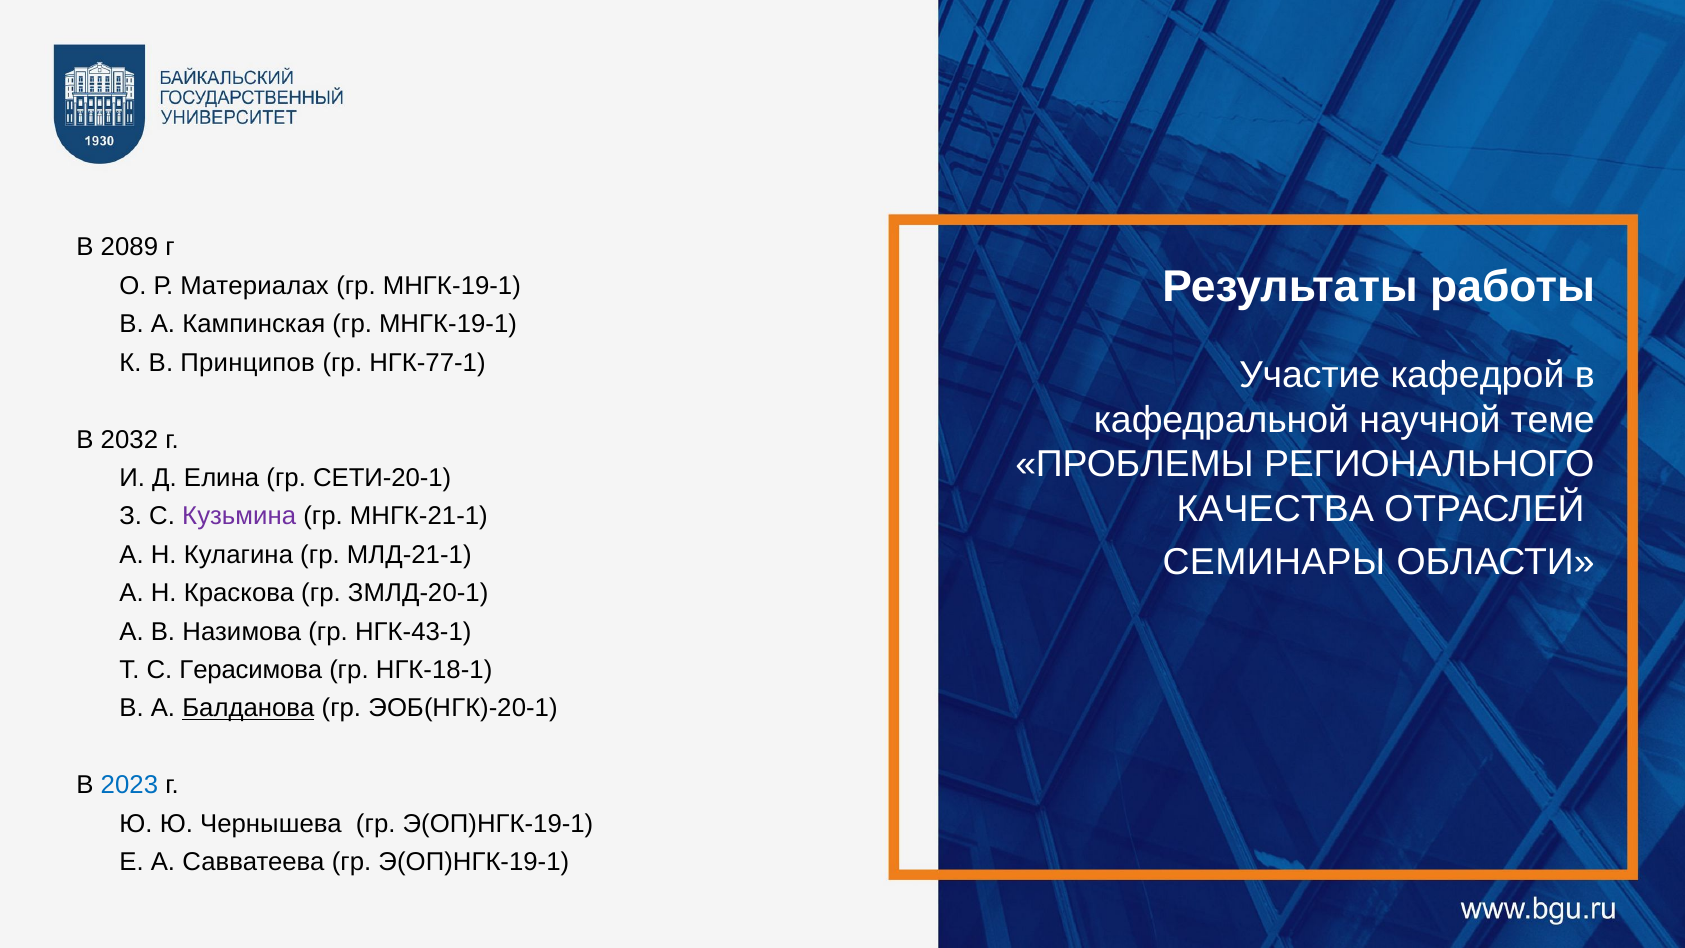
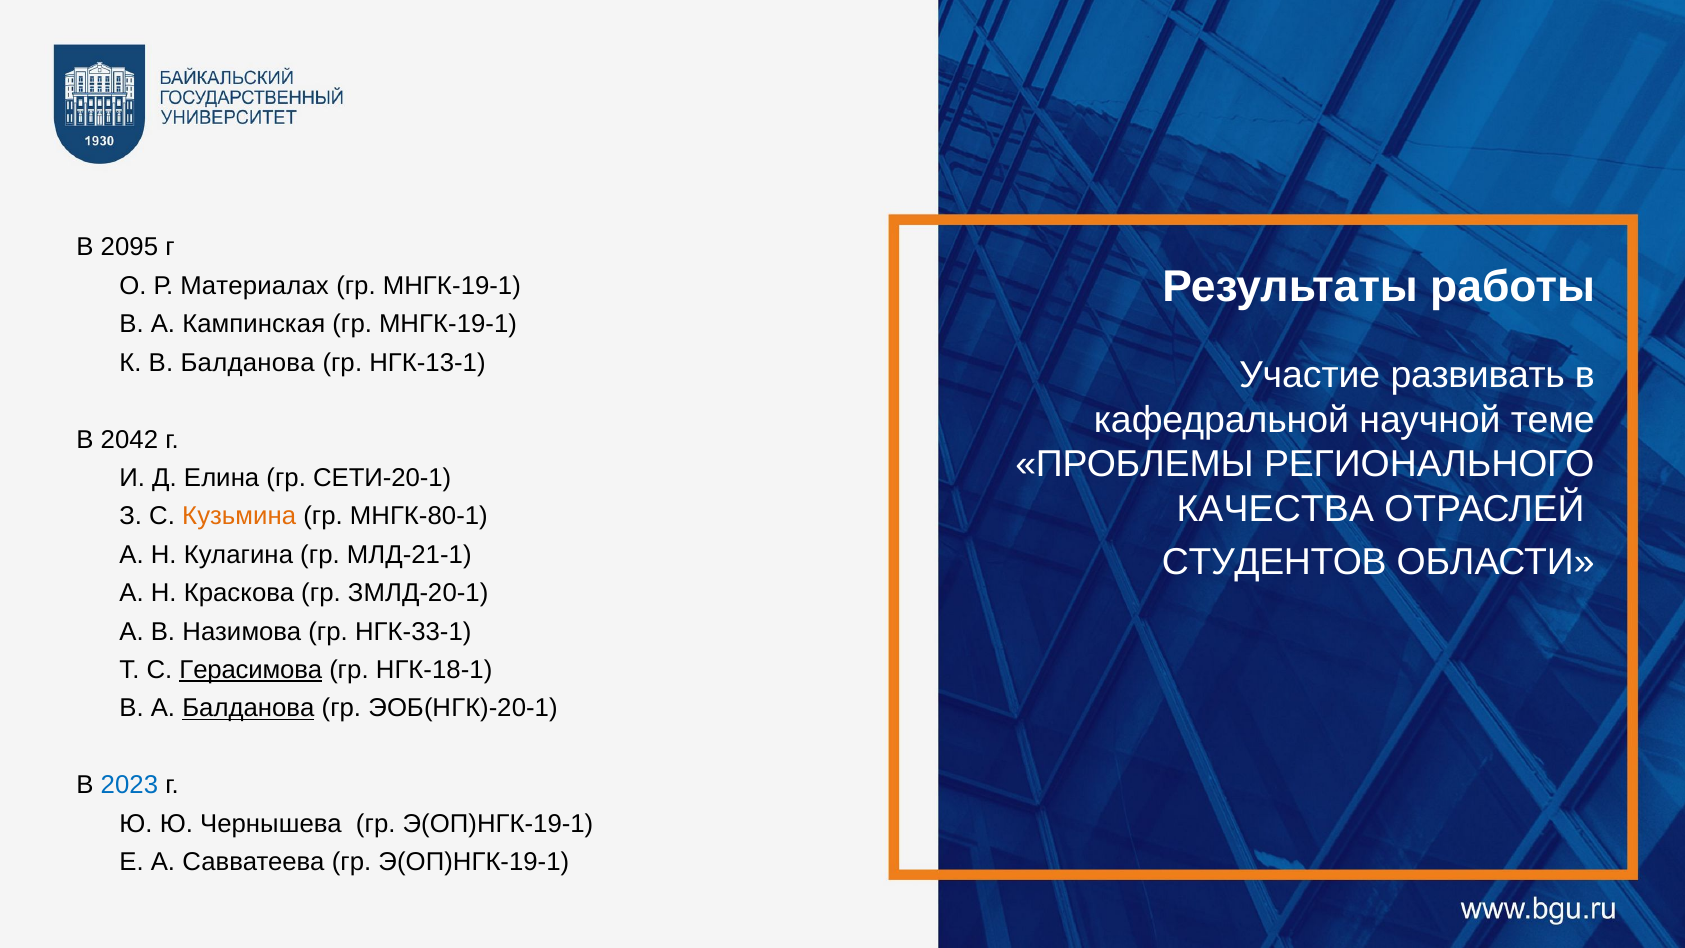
2089: 2089 -> 2095
В Принципов: Принципов -> Балданова
НГК-77-1: НГК-77-1 -> НГК-13-1
кафедрой: кафедрой -> развивать
2032: 2032 -> 2042
Кузьмина colour: purple -> orange
МНГК-21-1: МНГК-21-1 -> МНГК-80-1
СЕМИНАРЫ: СЕМИНАРЫ -> СТУДЕНТОВ
НГК-43-1: НГК-43-1 -> НГК-33-1
Герасимова underline: none -> present
